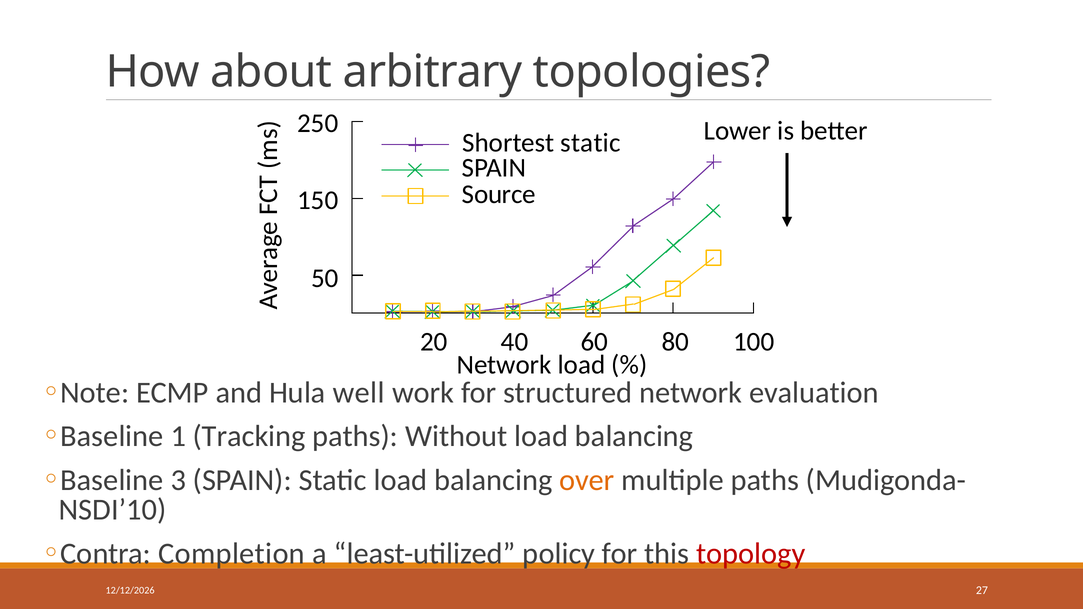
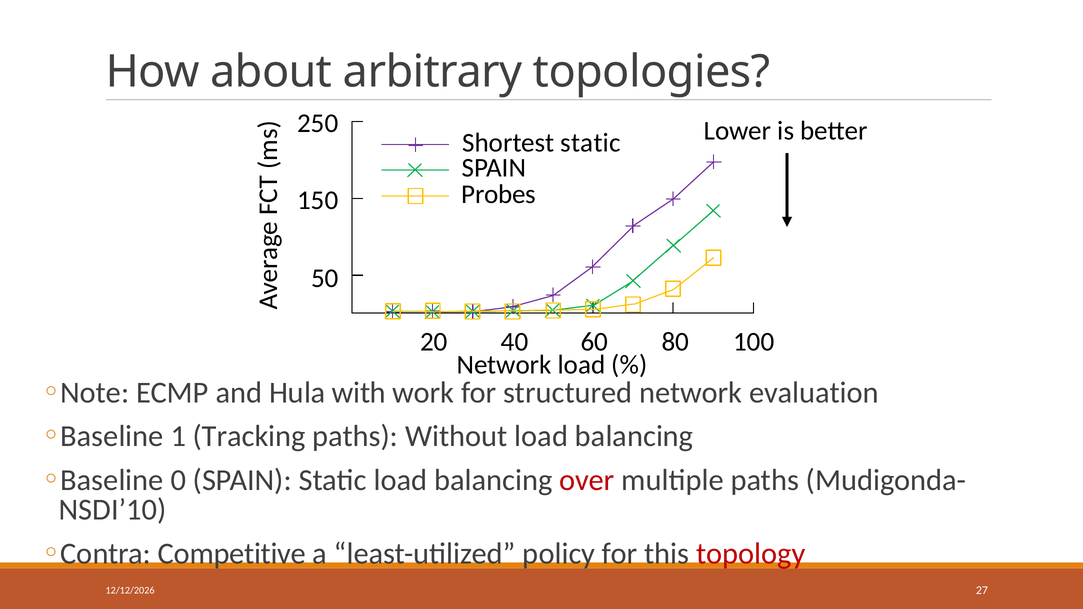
Source: Source -> Probes
well: well -> with
3: 3 -> 0
over colour: orange -> red
Completion: Completion -> Competitive
